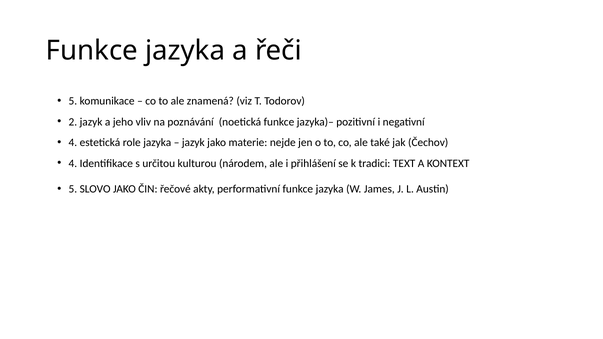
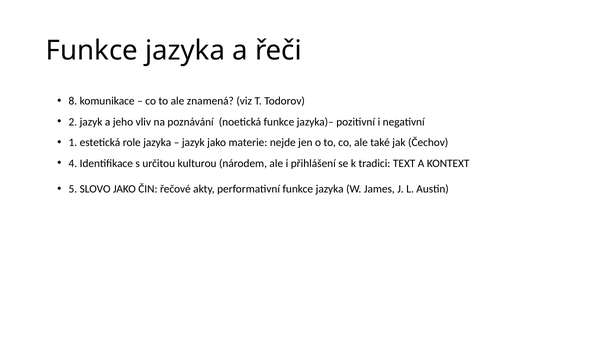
5 at (73, 101): 5 -> 8
4 at (73, 143): 4 -> 1
